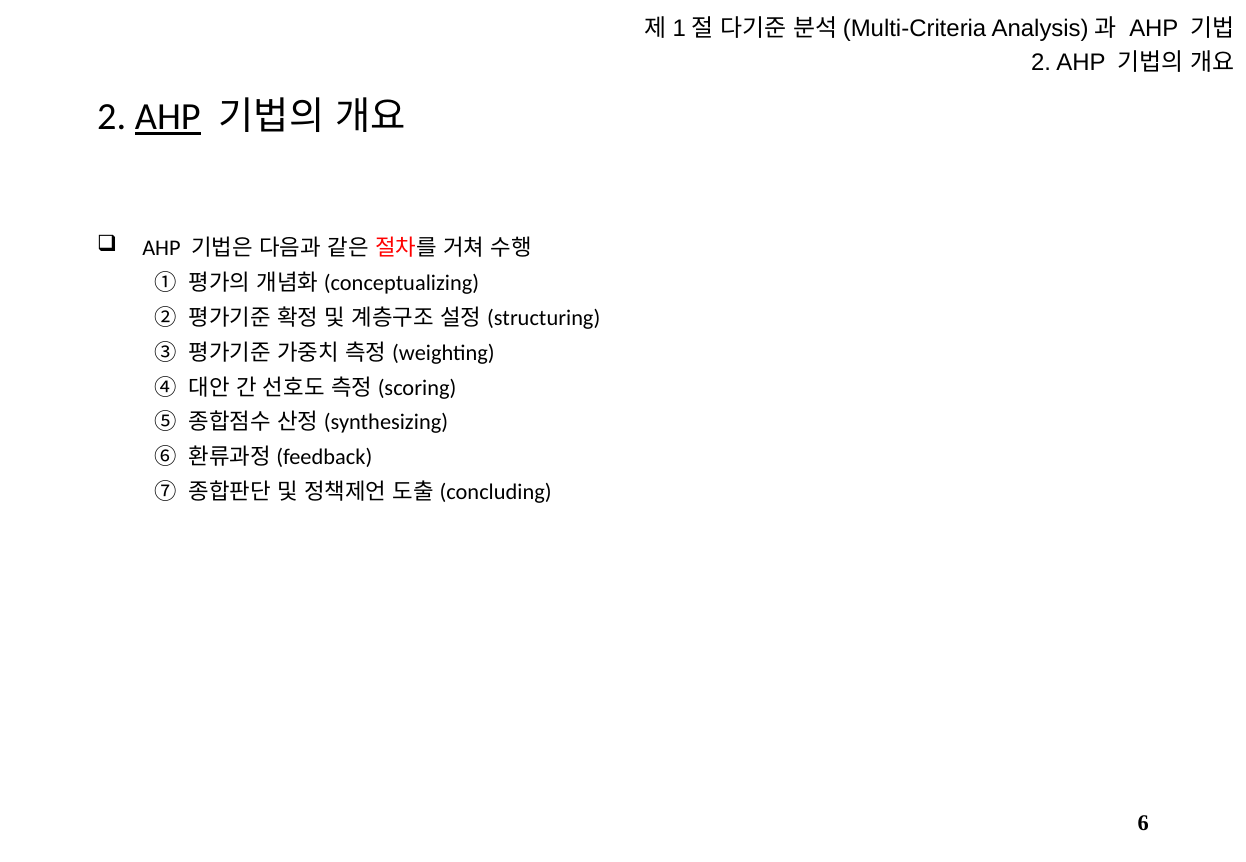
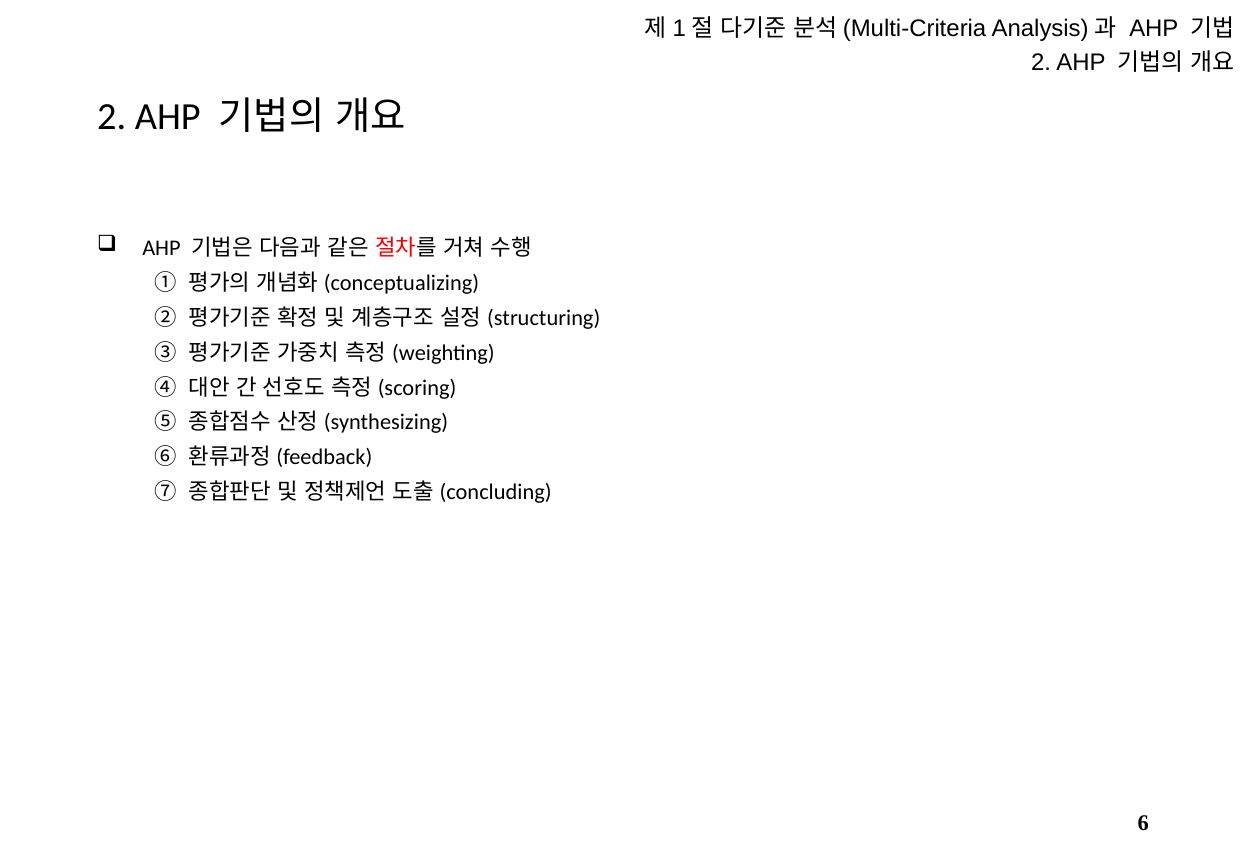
AHP at (168, 117) underline: present -> none
